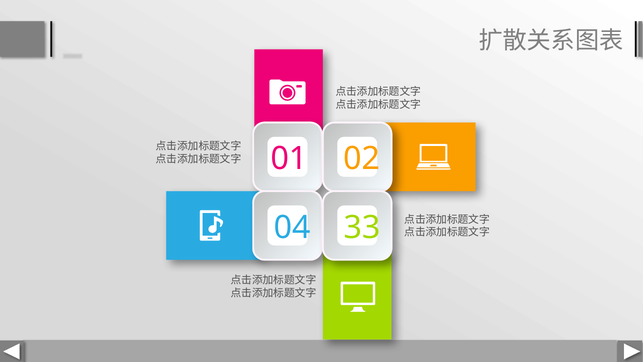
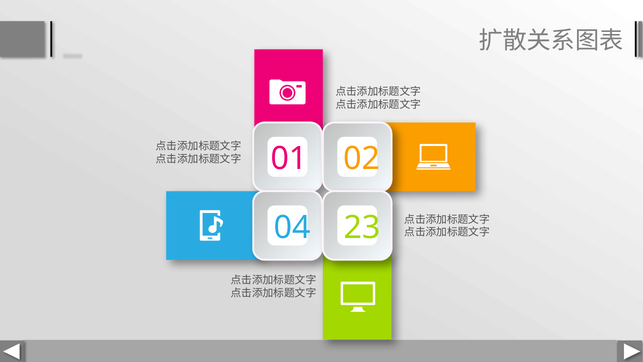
33: 33 -> 23
